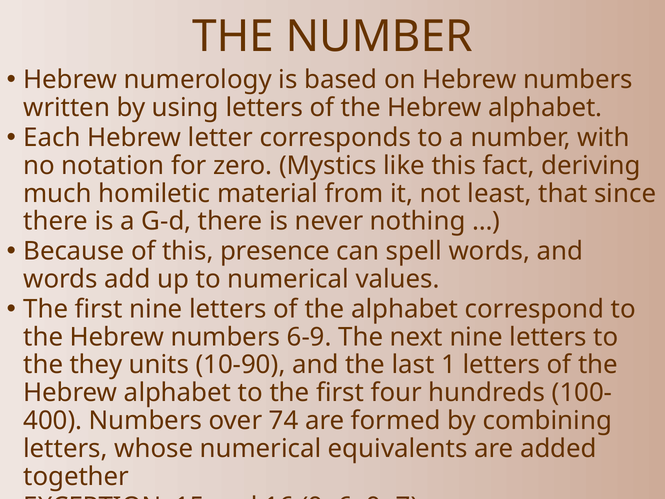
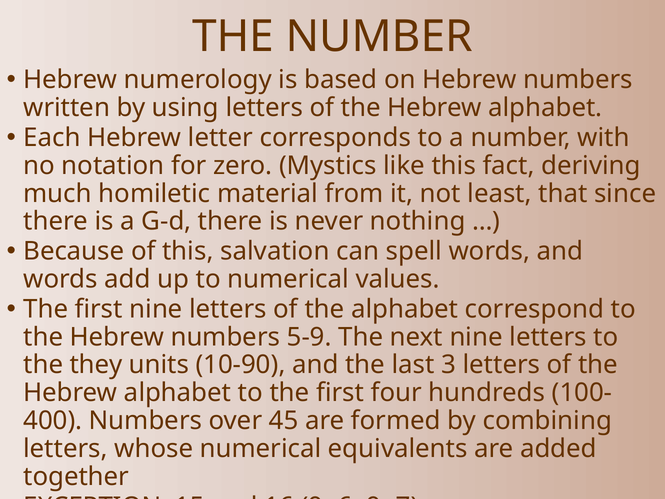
presence: presence -> salvation
6-9: 6-9 -> 5-9
1: 1 -> 3
74: 74 -> 45
